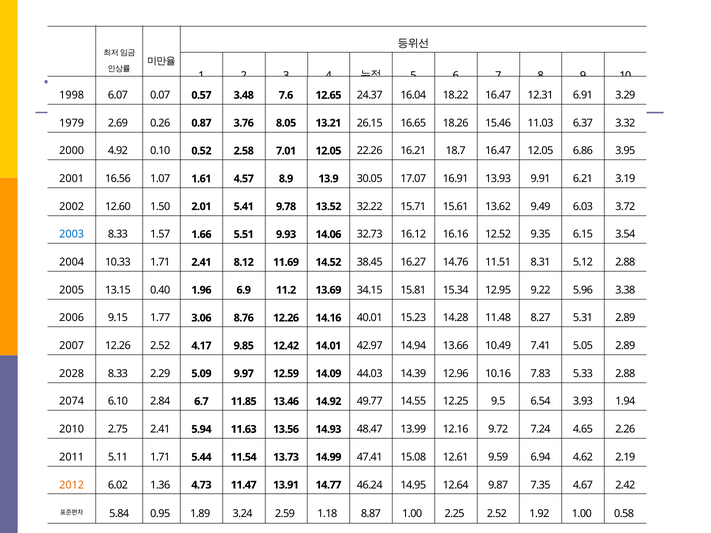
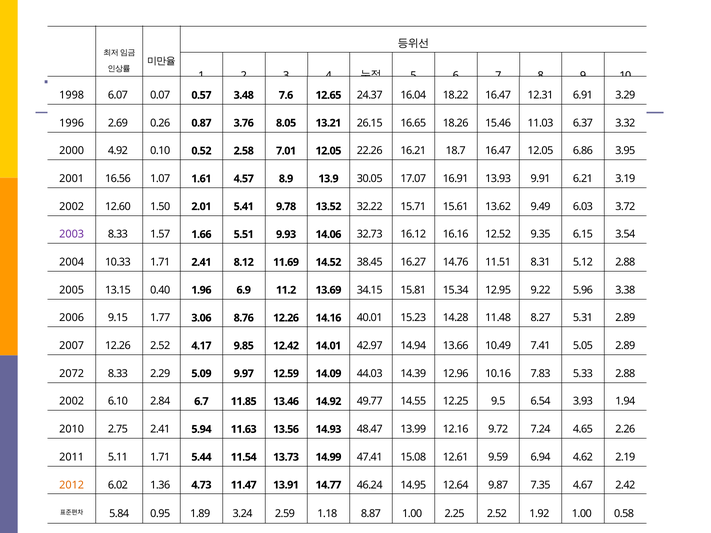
1979 at (72, 123): 1979 -> 1996
2003 colour: blue -> purple
2028: 2028 -> 2072
2074 at (72, 402): 2074 -> 2002
